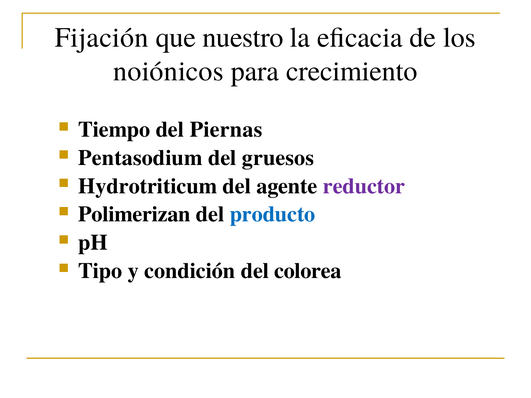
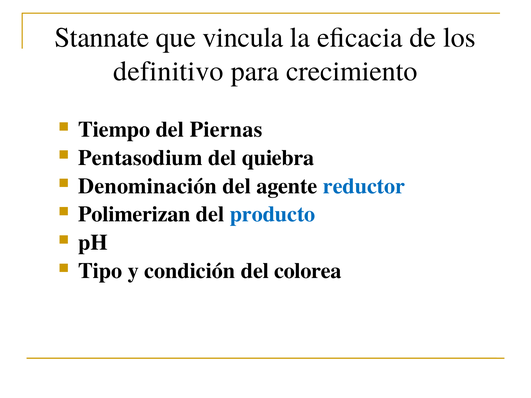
Fijación: Fijación -> Stannate
nuestro: nuestro -> vincula
noiónicos: noiónicos -> definitivo
gruesos: gruesos -> quiebra
Hydrotriticum: Hydrotriticum -> Denominación
reductor colour: purple -> blue
